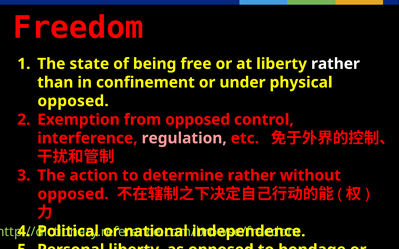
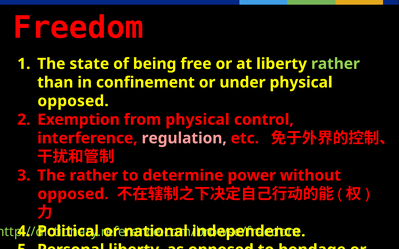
rather at (335, 64) colour: white -> light green
from opposed: opposed -> physical
The action: action -> rather
determine rather: rather -> power
